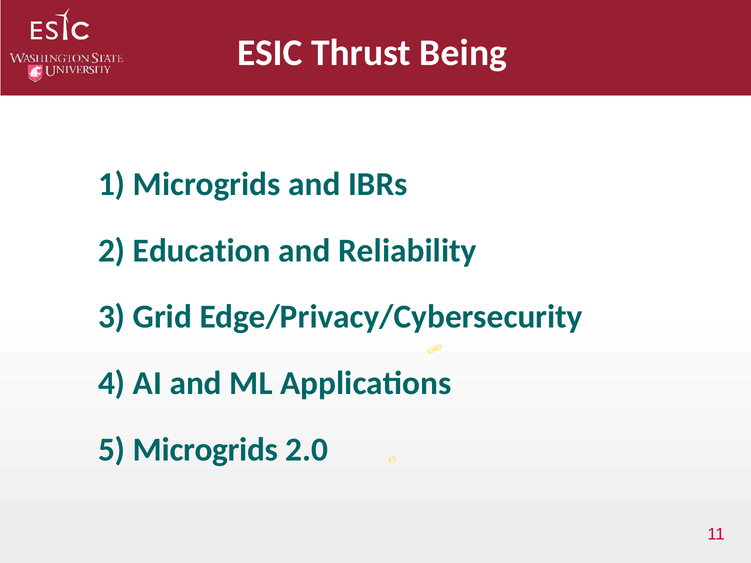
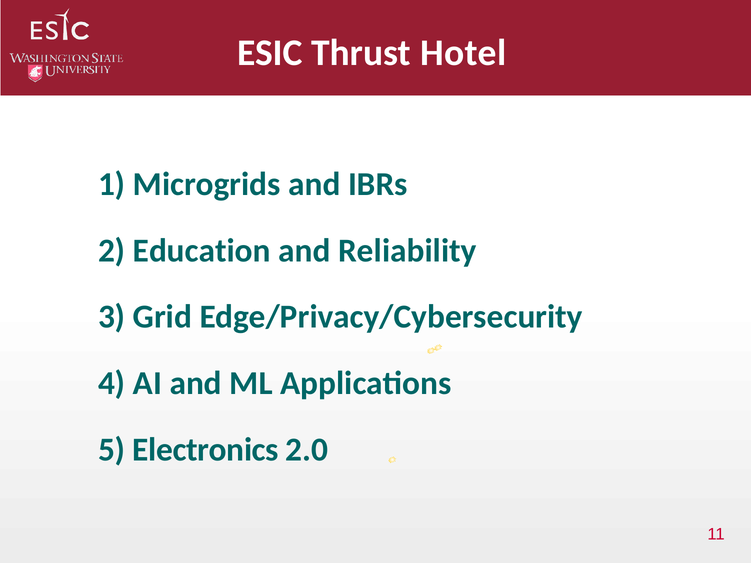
Being: Being -> Hotel
5 Microgrids: Microgrids -> Electronics
